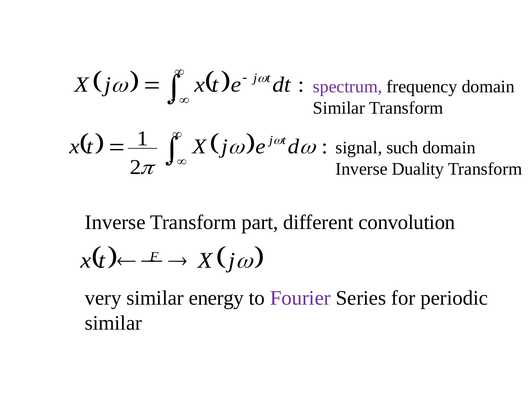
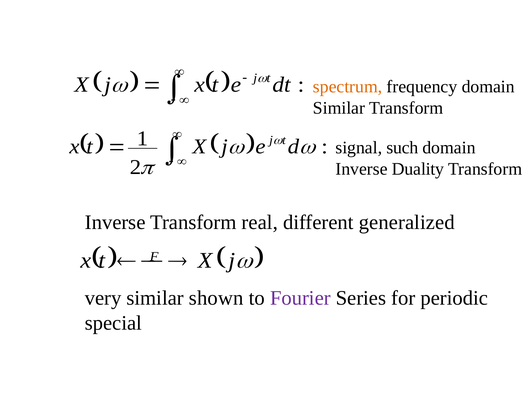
spectrum colour: purple -> orange
part: part -> real
convolution: convolution -> generalized
energy: energy -> shown
similar at (113, 323): similar -> special
